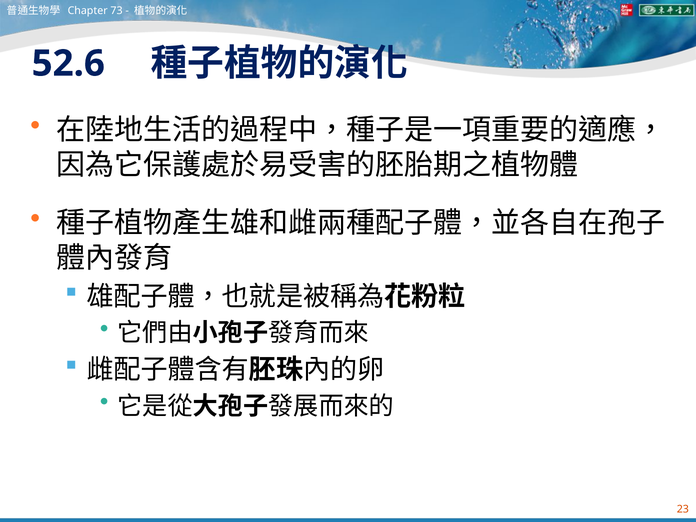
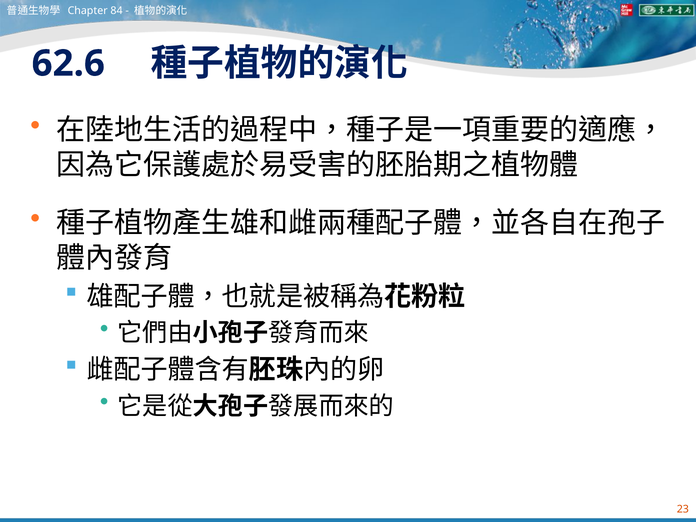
73: 73 -> 84
52.6: 52.6 -> 62.6
